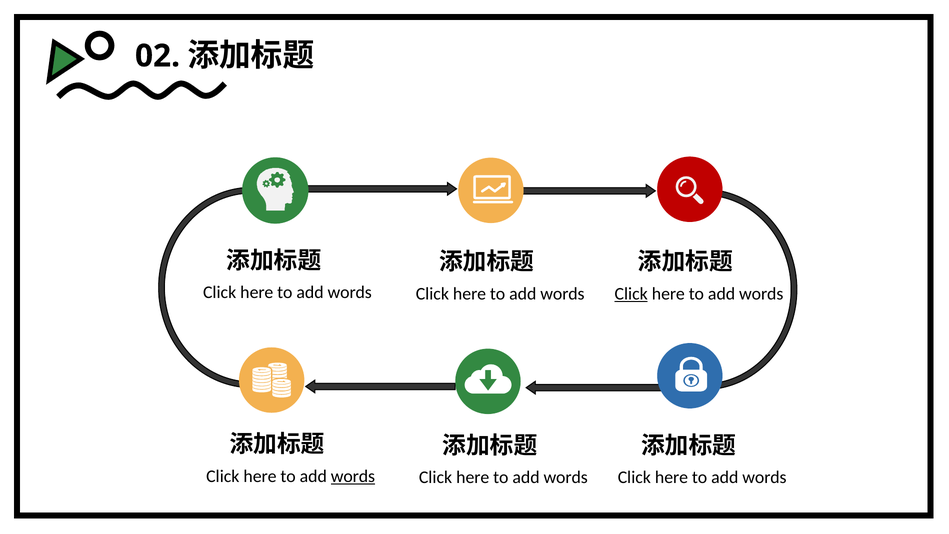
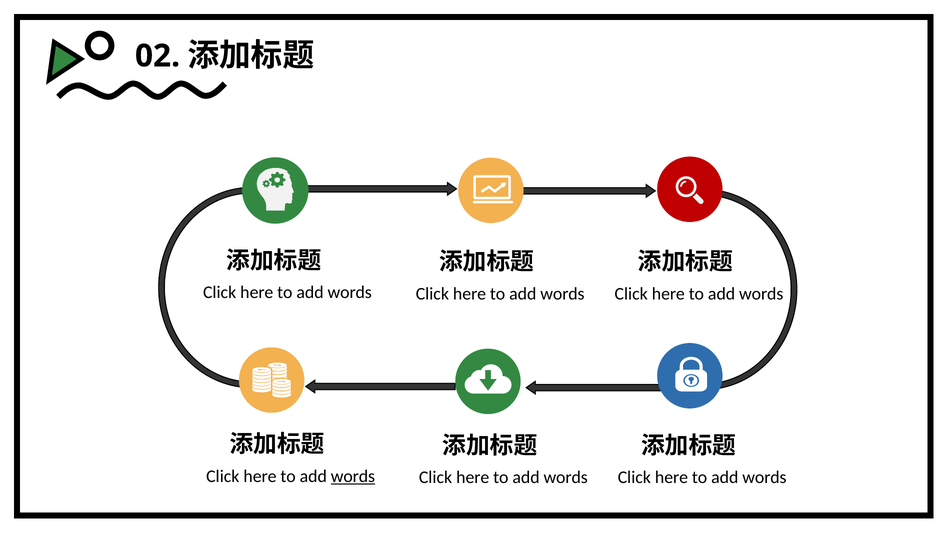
Click at (631, 294) underline: present -> none
